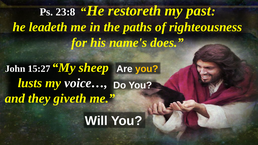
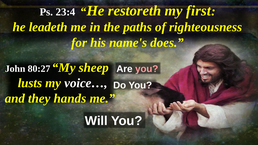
23:8: 23:8 -> 23:4
past: past -> first
15:27: 15:27 -> 80:27
you at (147, 69) colour: yellow -> pink
giveth: giveth -> hands
